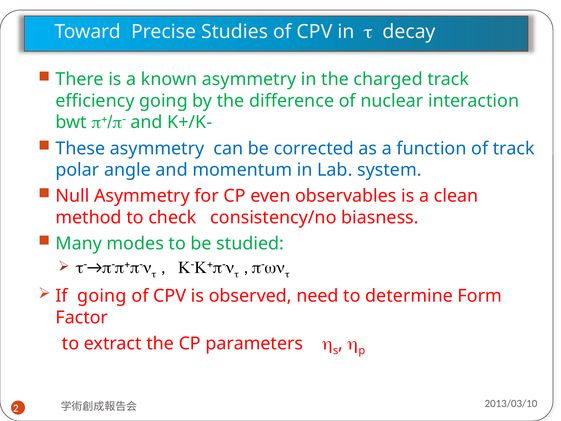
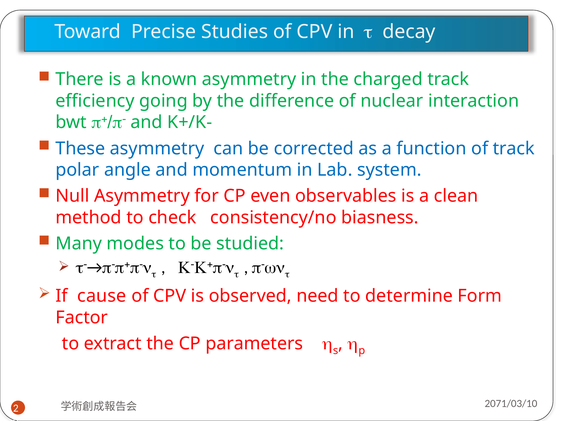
If going: going -> cause
2013/03/10: 2013/03/10 -> 2071/03/10
